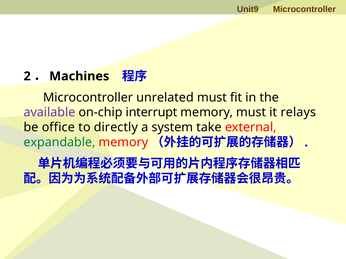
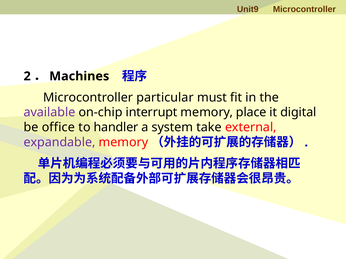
unrelated: unrelated -> particular
memory must: must -> place
relays: relays -> digital
directly: directly -> handler
expandable colour: green -> purple
